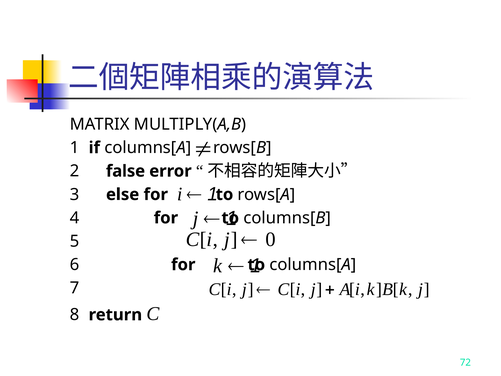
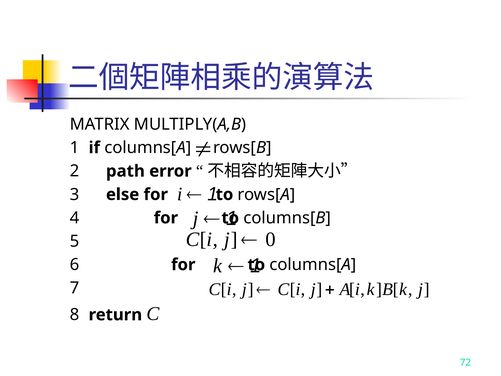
false: false -> path
